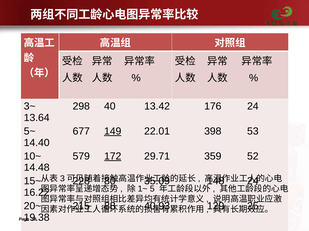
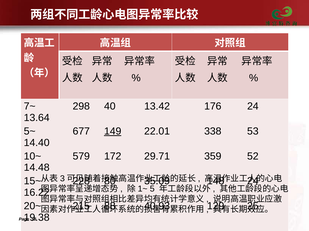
3~: 3~ -> 7~
398: 398 -> 338
172 underline: present -> none
